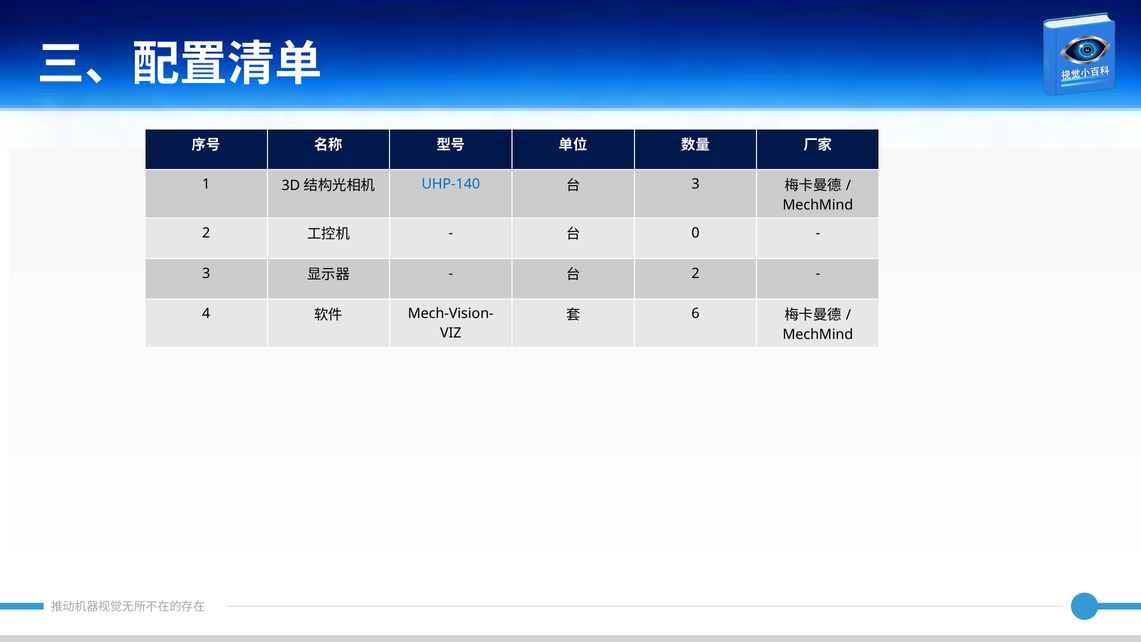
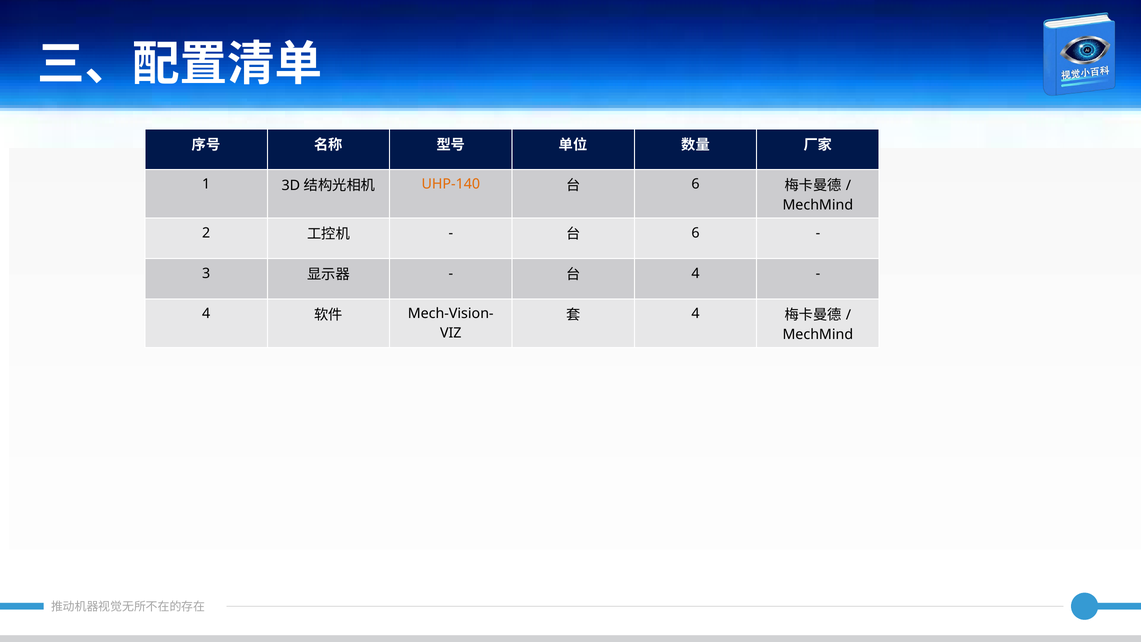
UHP-140 colour: blue -> orange
3 at (696, 184): 3 -> 6
0 at (696, 233): 0 -> 6
2 at (696, 273): 2 -> 4
6 at (696, 314): 6 -> 4
